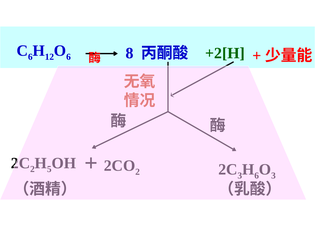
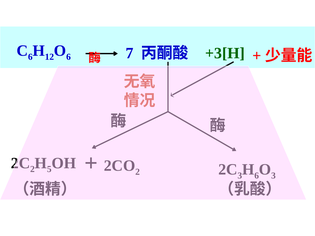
8: 8 -> 7
+2[H: +2[H -> +3[H
